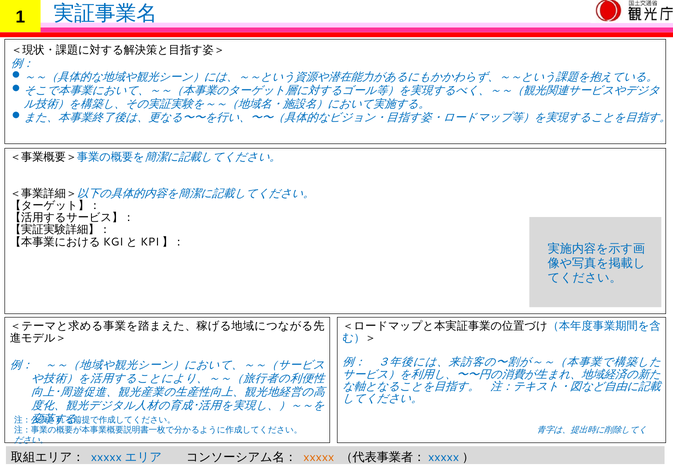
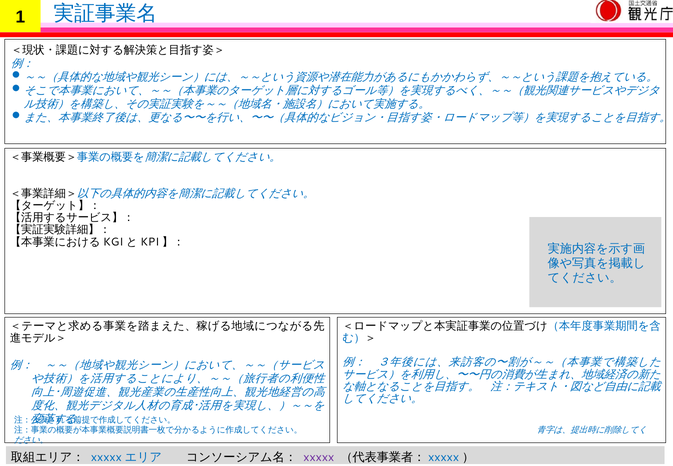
xxxxx colour: orange -> purple
